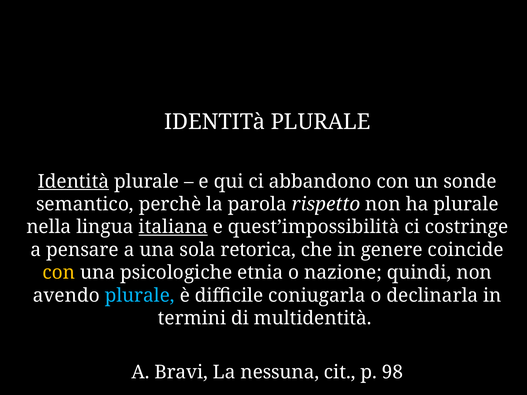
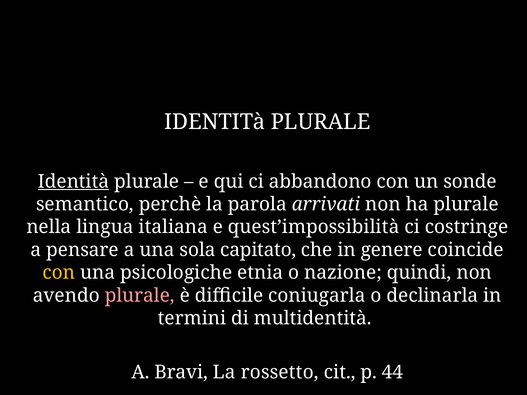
rispetto: rispetto -> arrivati
italiana underline: present -> none
retorica: retorica -> capitato
plurale at (140, 296) colour: light blue -> pink
nessuna: nessuna -> rossetto
98: 98 -> 44
